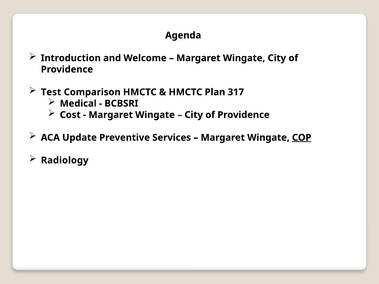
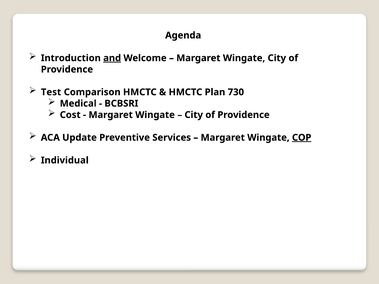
and underline: none -> present
317: 317 -> 730
Radiology: Radiology -> Individual
